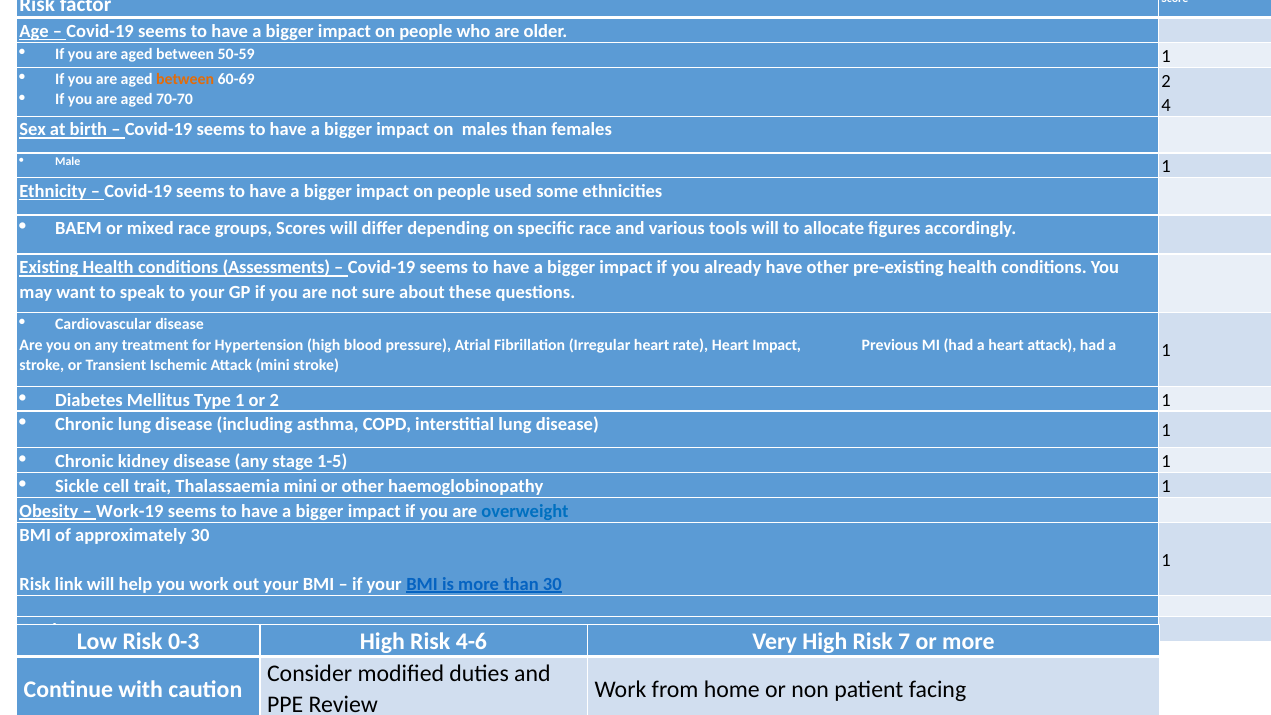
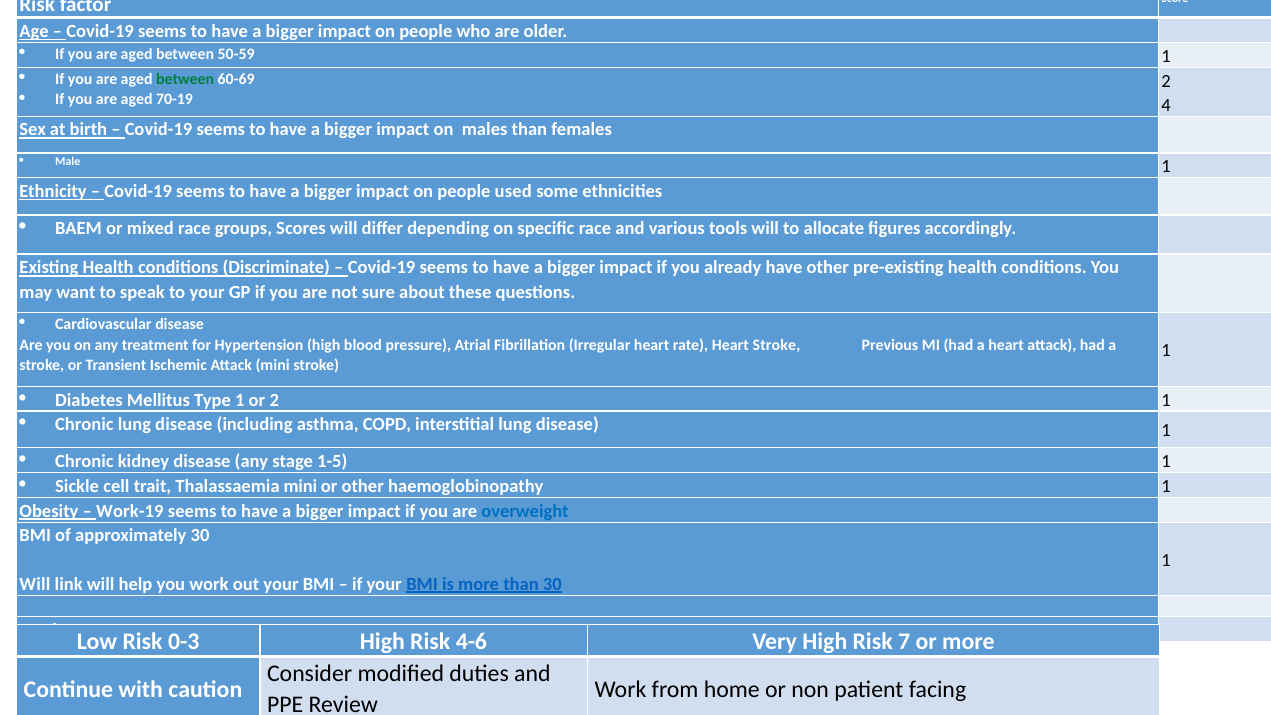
between at (185, 79) colour: orange -> green
70-70: 70-70 -> 70-19
Assessments: Assessments -> Discriminate
Heart Impact: Impact -> Stroke
Risk at (35, 584): Risk -> Will
